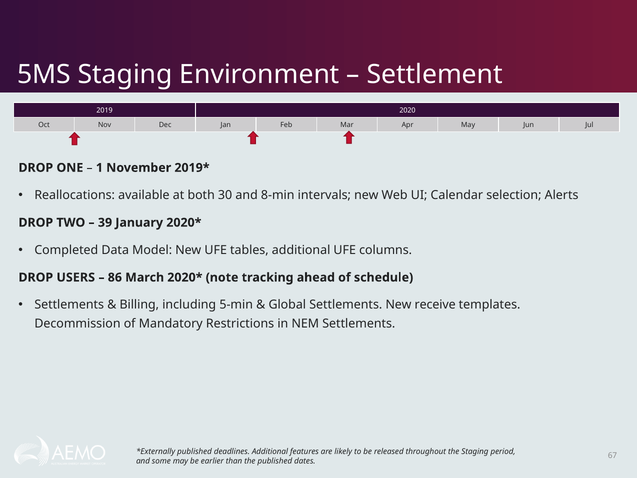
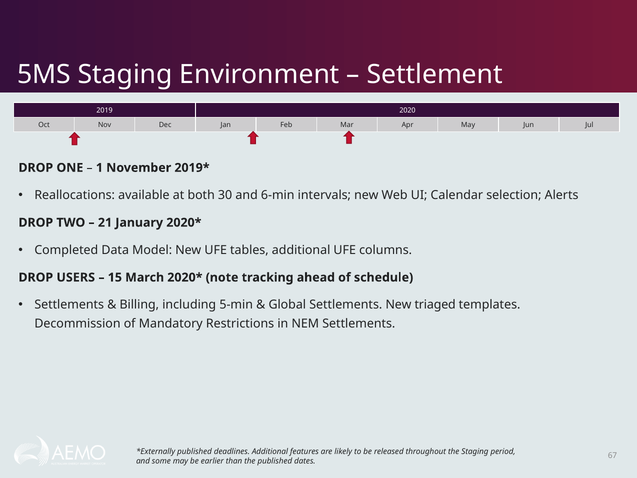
8-min: 8-min -> 6-min
39: 39 -> 21
86: 86 -> 15
receive: receive -> triaged
